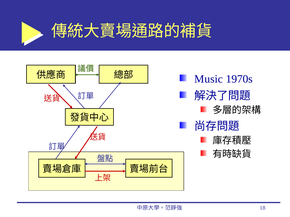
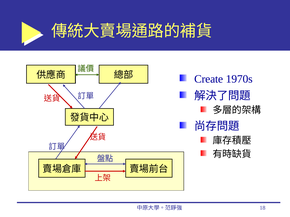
Music: Music -> Create
